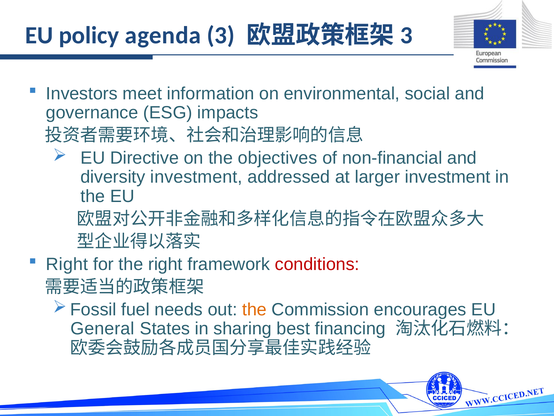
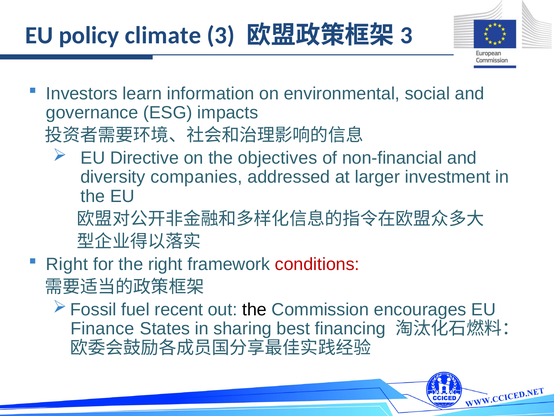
agenda: agenda -> climate
meet: meet -> learn
diversity investment: investment -> companies
needs: needs -> recent
the at (254, 309) colour: orange -> black
General: General -> Finance
